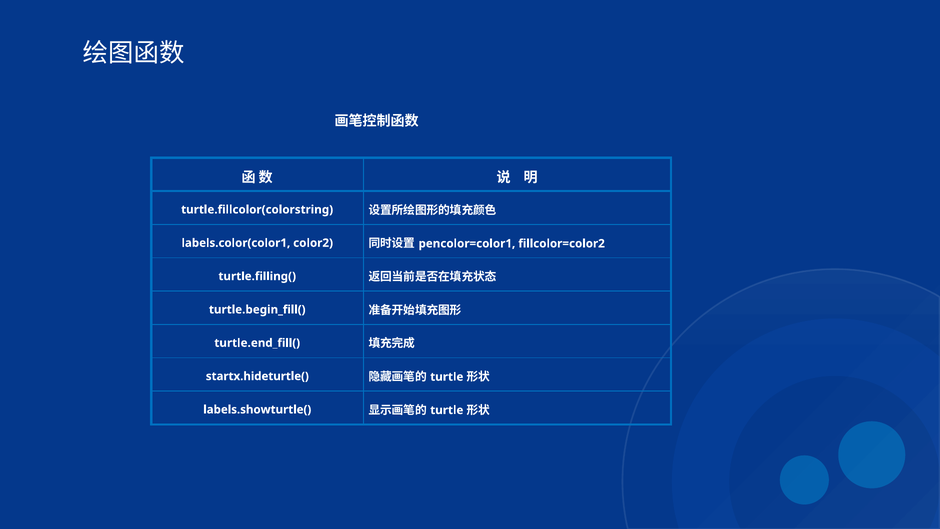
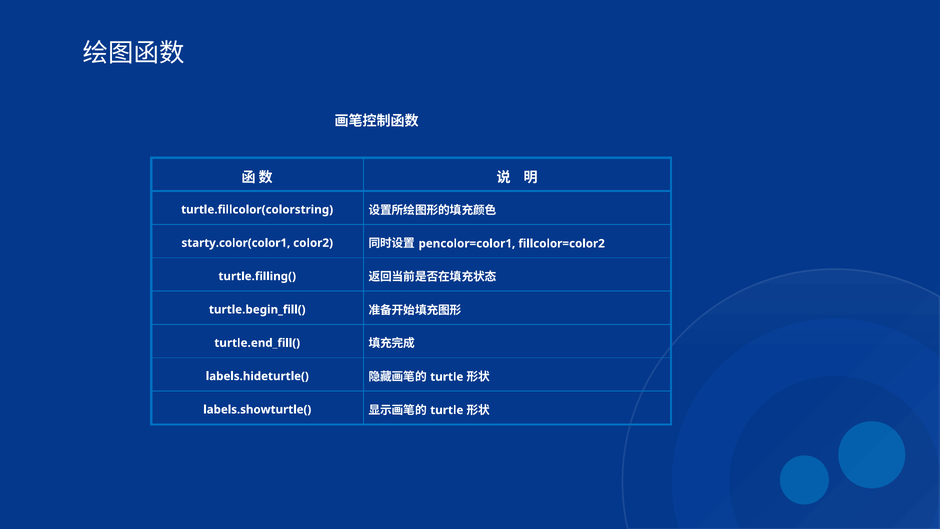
labels.color(color1: labels.color(color1 -> starty.color(color1
startx.hideturtle(: startx.hideturtle( -> labels.hideturtle(
